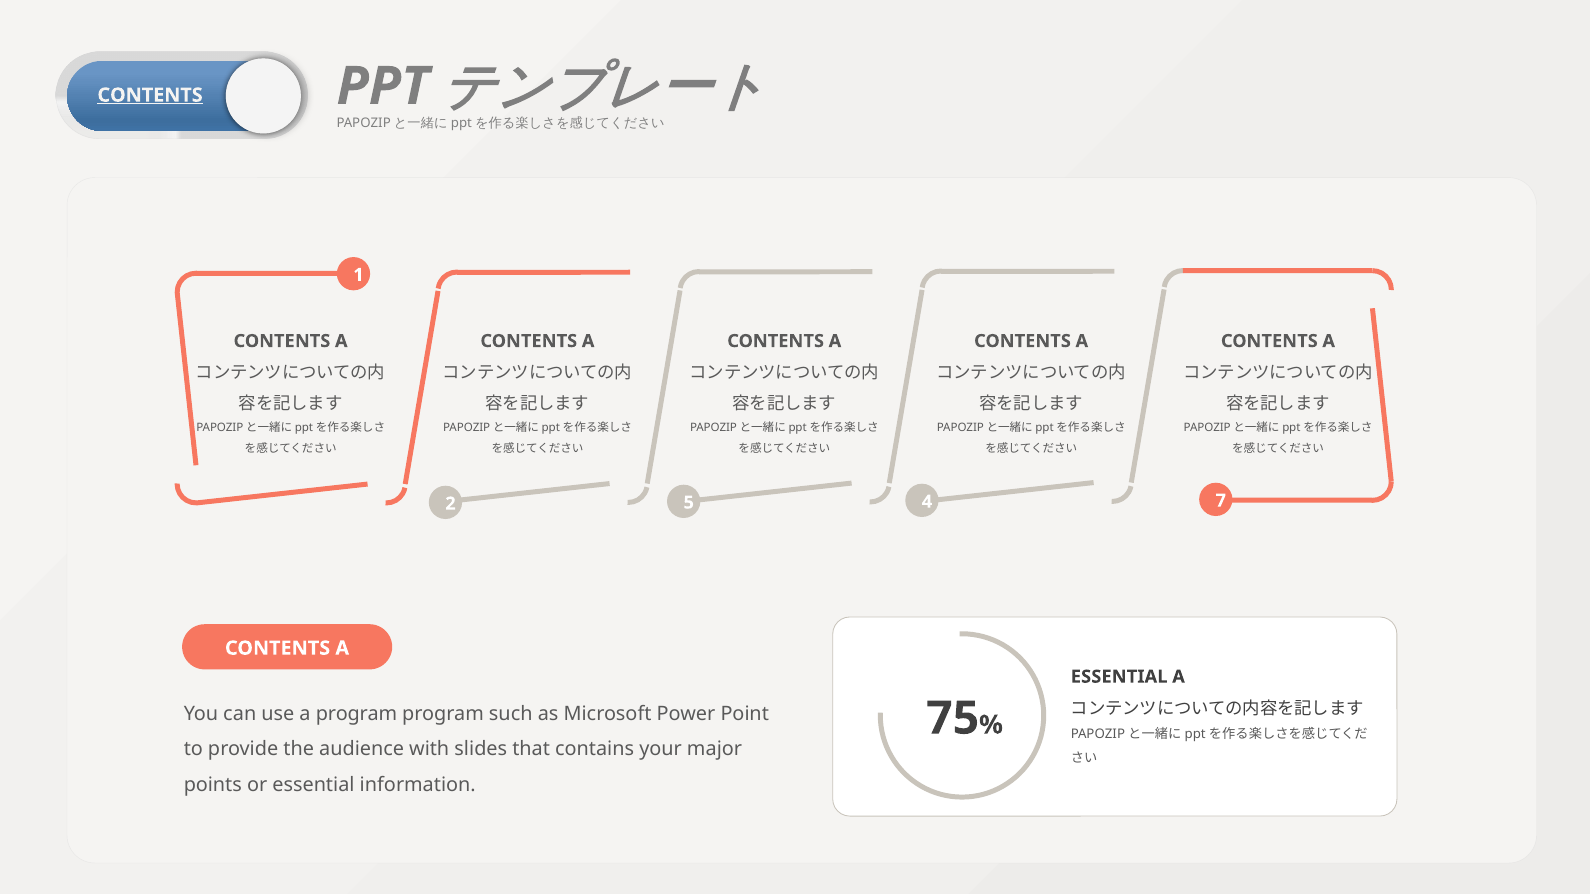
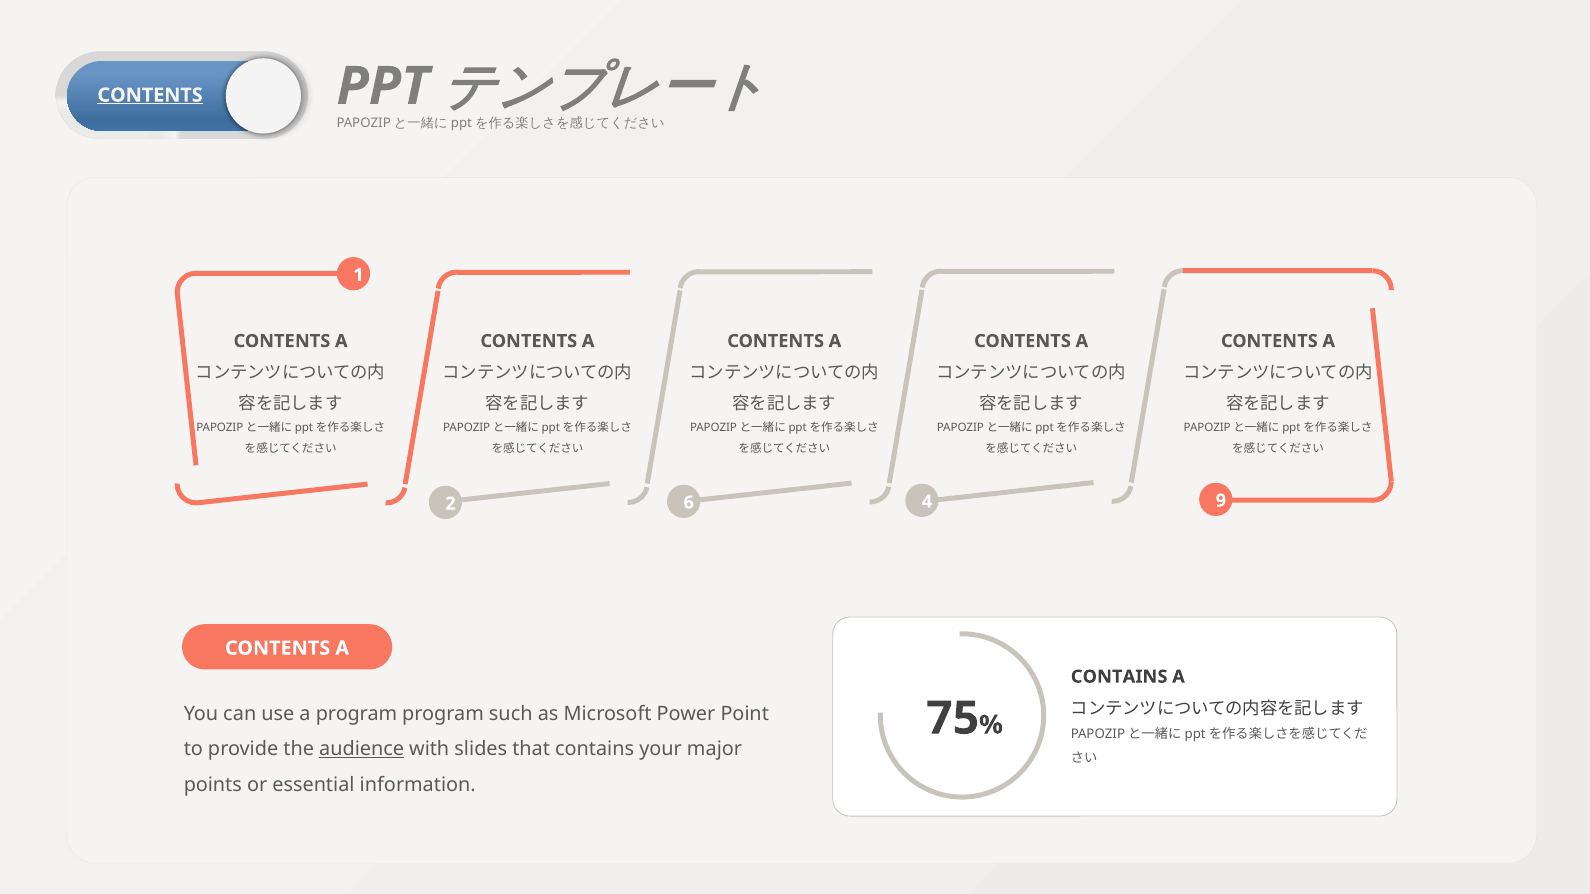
5: 5 -> 6
7: 7 -> 9
ESSENTIAL at (1119, 677): ESSENTIAL -> CONTAINS
audience underline: none -> present
